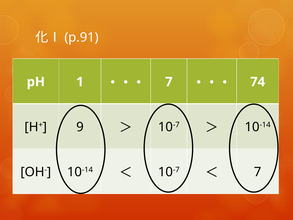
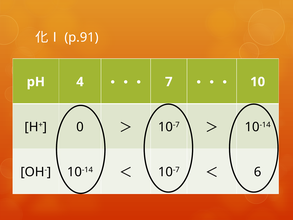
1: 1 -> 4
74: 74 -> 10
9: 9 -> 0
7 at (258, 172): 7 -> 6
